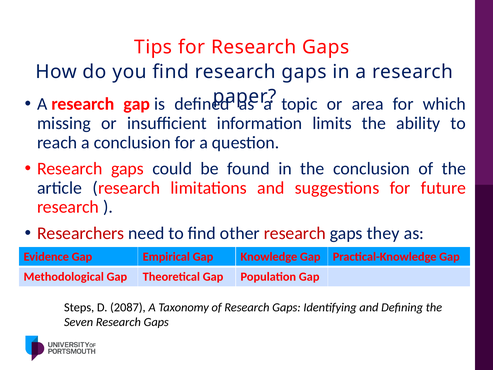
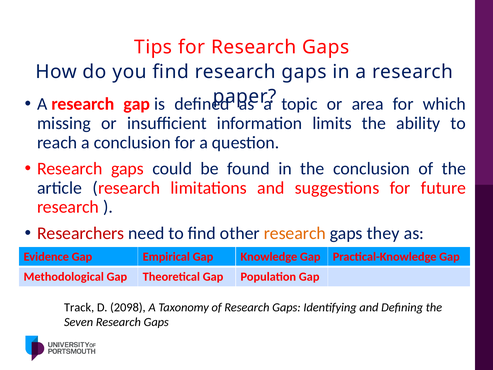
research at (295, 233) colour: red -> orange
Steps: Steps -> Track
2087: 2087 -> 2098
